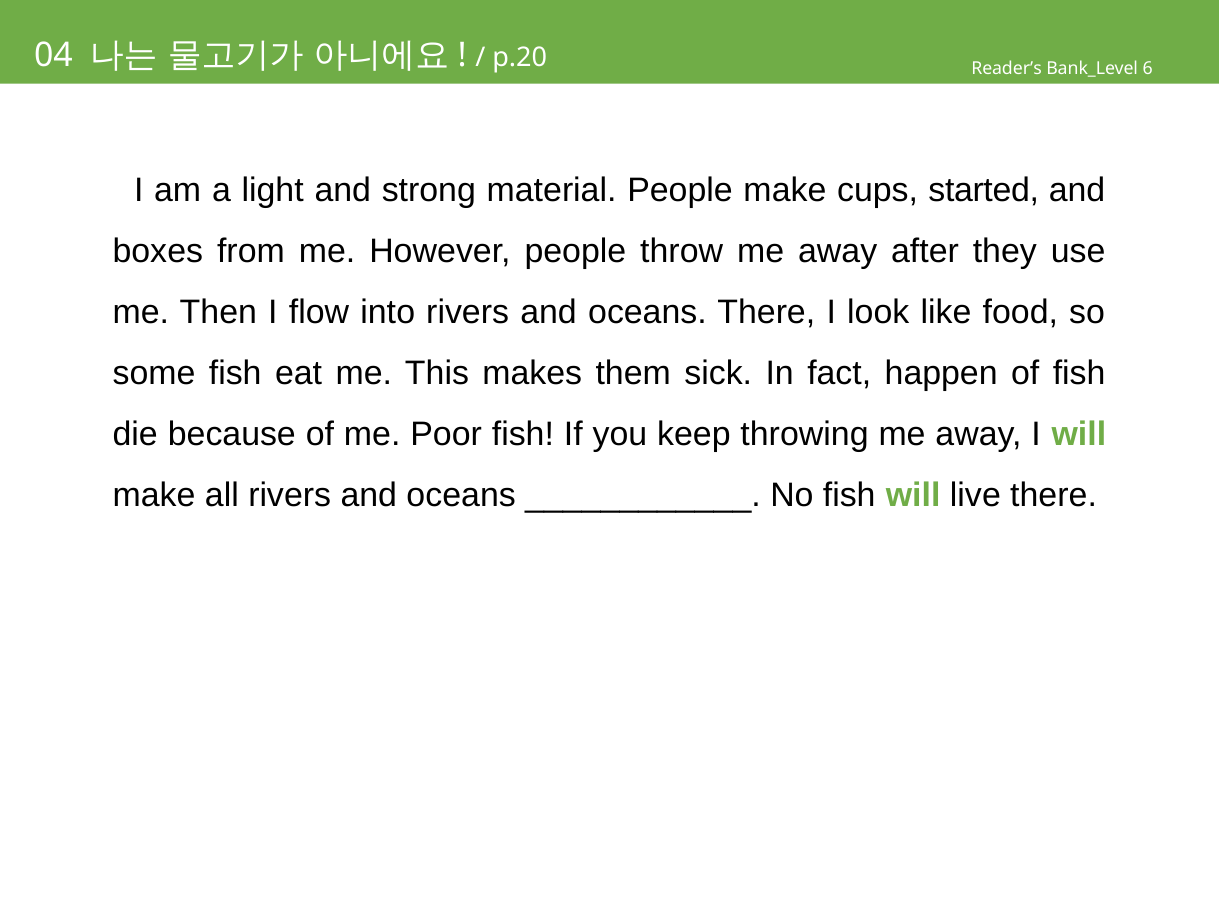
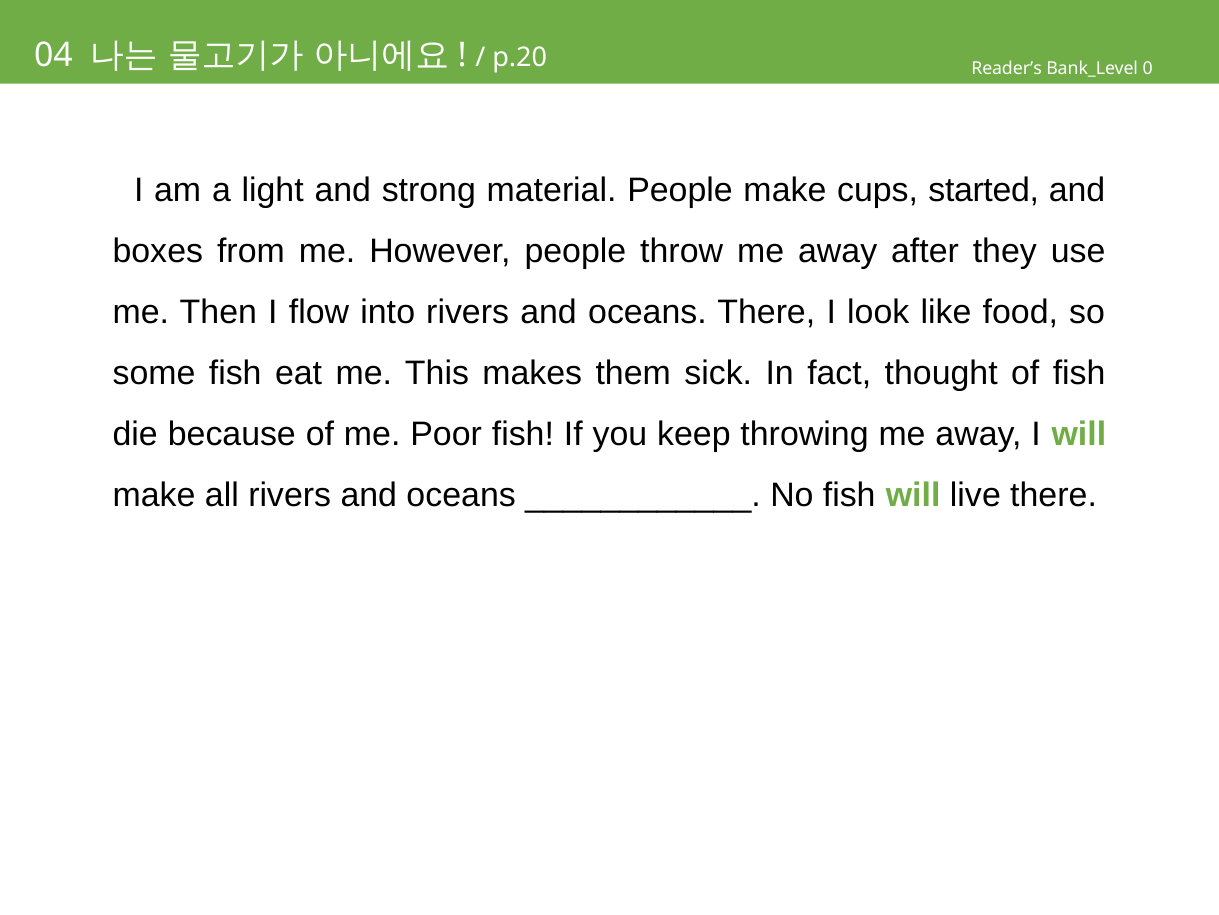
6: 6 -> 0
happen: happen -> thought
